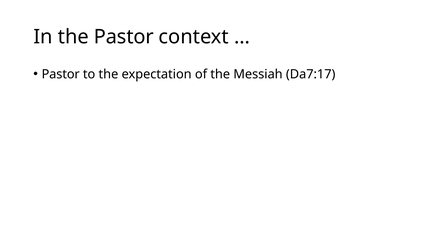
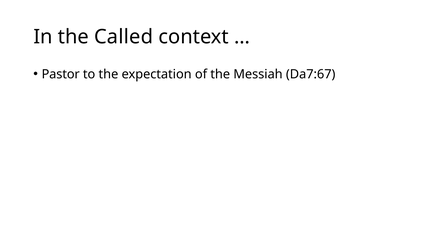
the Pastor: Pastor -> Called
Da7:17: Da7:17 -> Da7:67
